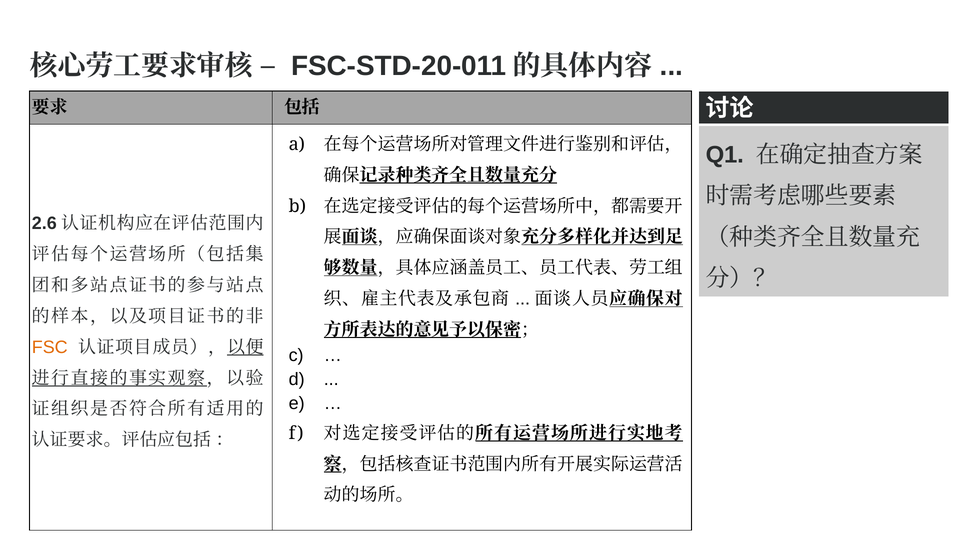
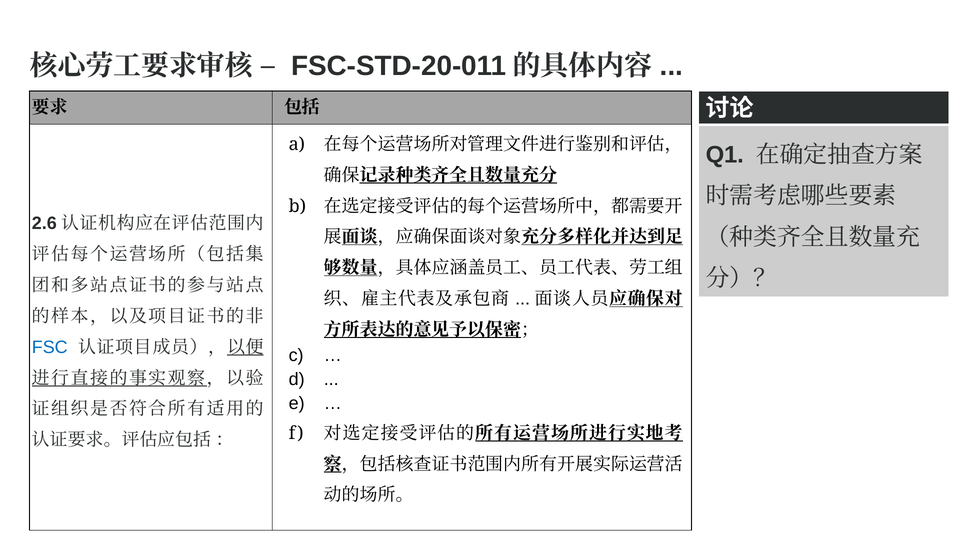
FSC colour: orange -> blue
